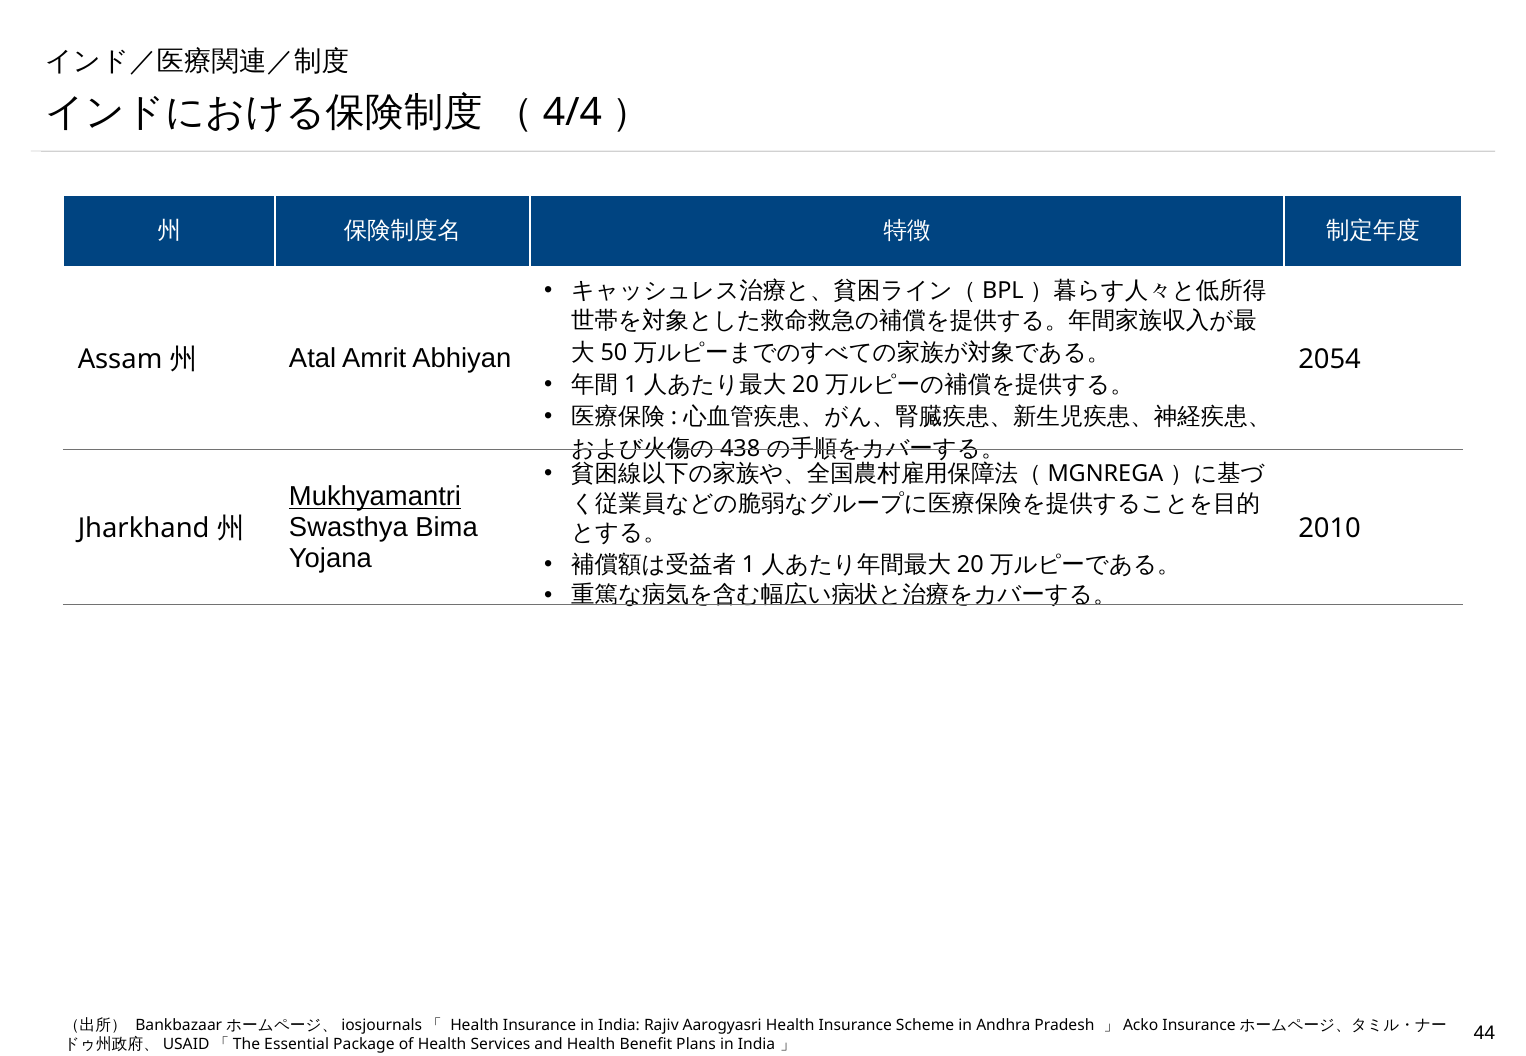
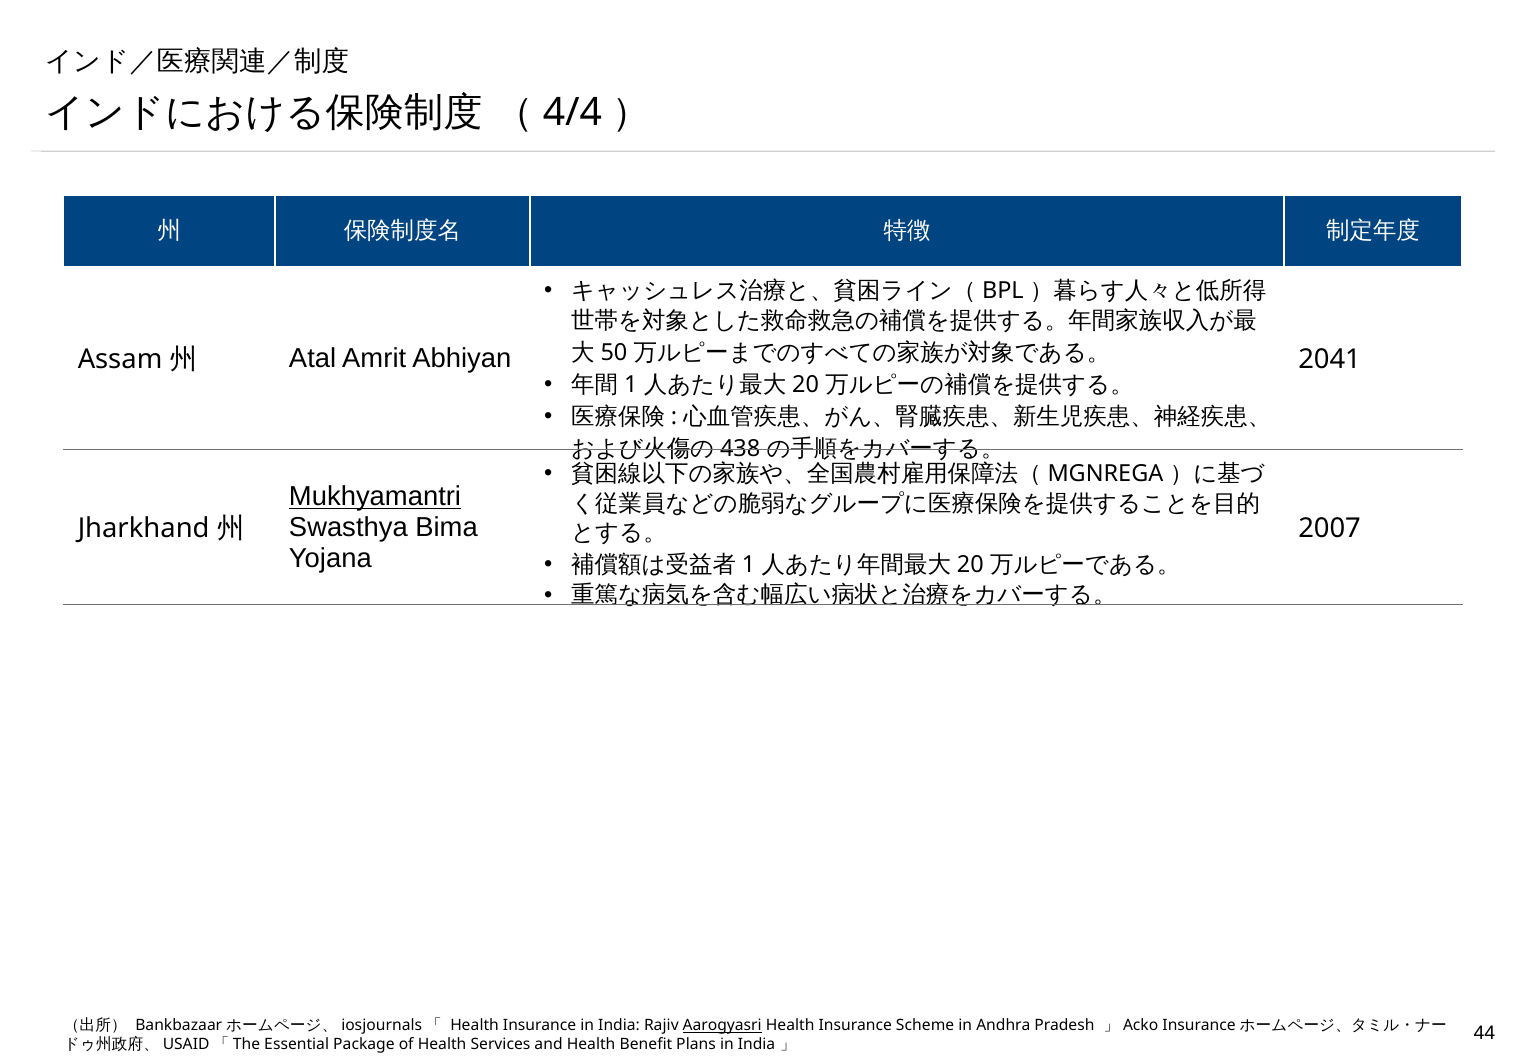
2054: 2054 -> 2041
2010: 2010 -> 2007
Aarogyasri underline: none -> present
